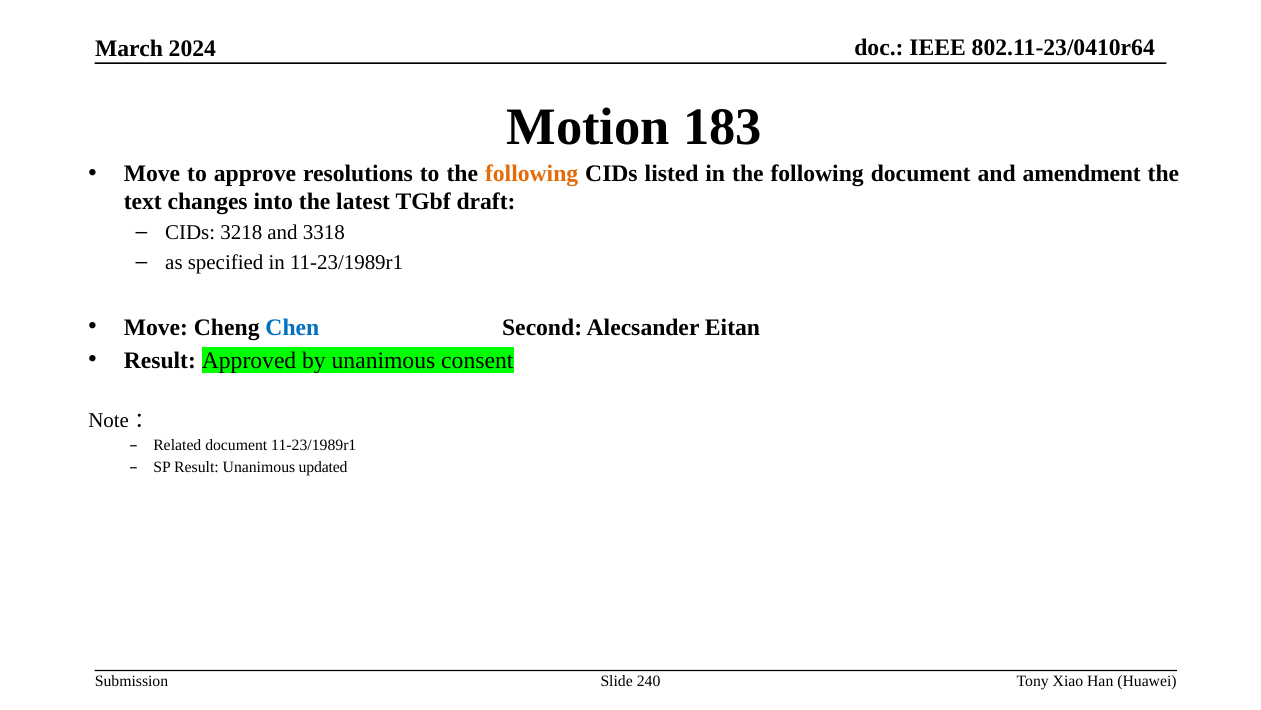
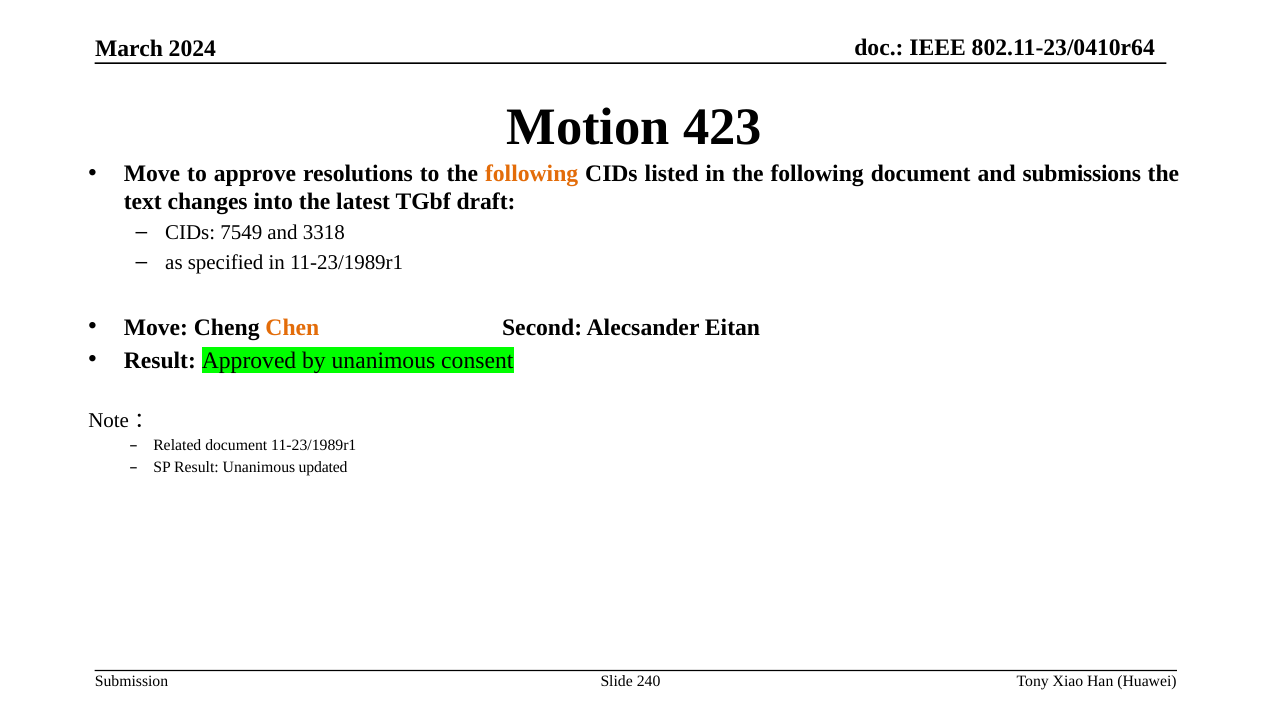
183: 183 -> 423
amendment: amendment -> submissions
3218: 3218 -> 7549
Chen colour: blue -> orange
